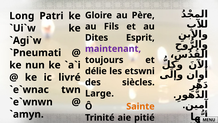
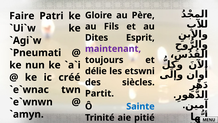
Long: Long -> Faire
livré: livré -> créé
Large: Large -> Partit
Sainte colour: orange -> blue
